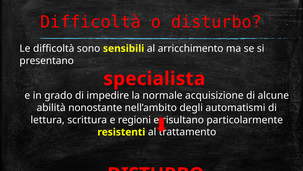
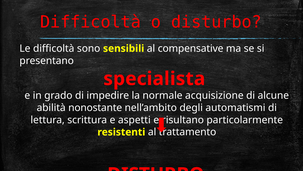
arricchimento: arricchimento -> compensative
regioni: regioni -> aspetti
